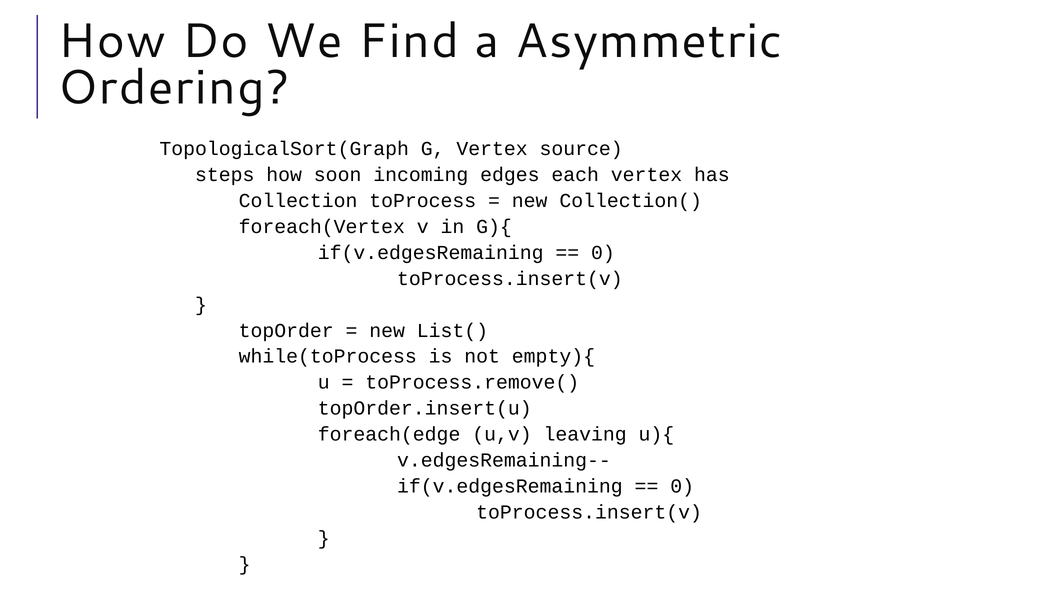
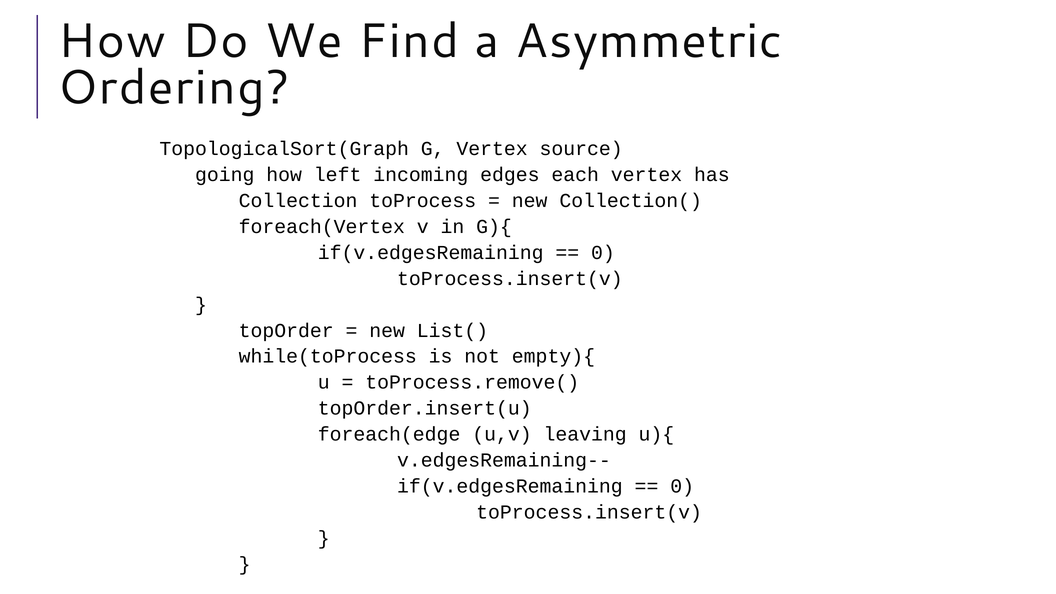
steps: steps -> going
soon: soon -> left
